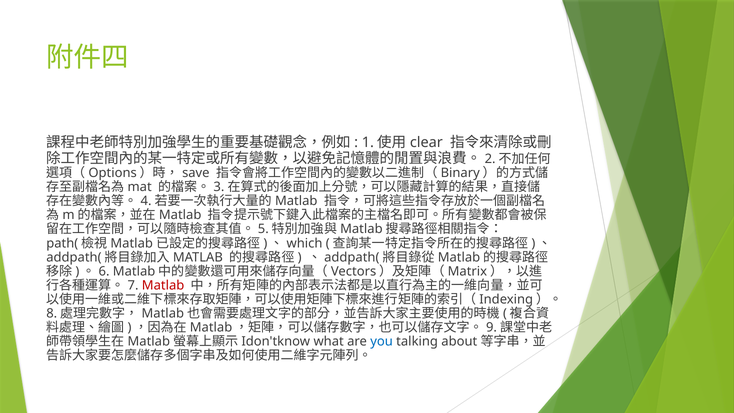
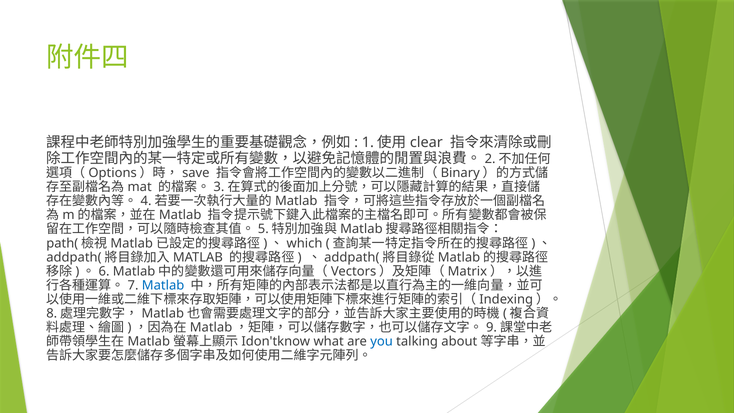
Matlab colour: red -> blue
